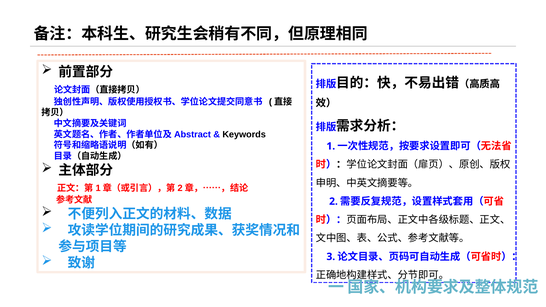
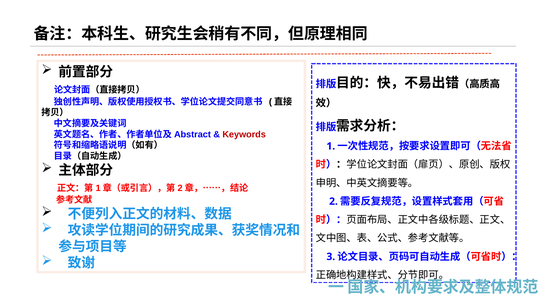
Keywords colour: black -> red
